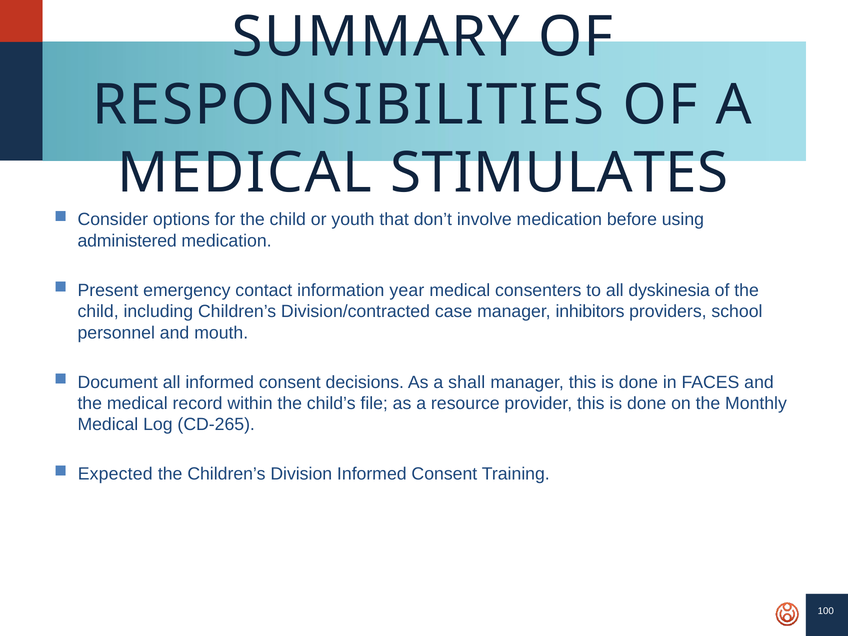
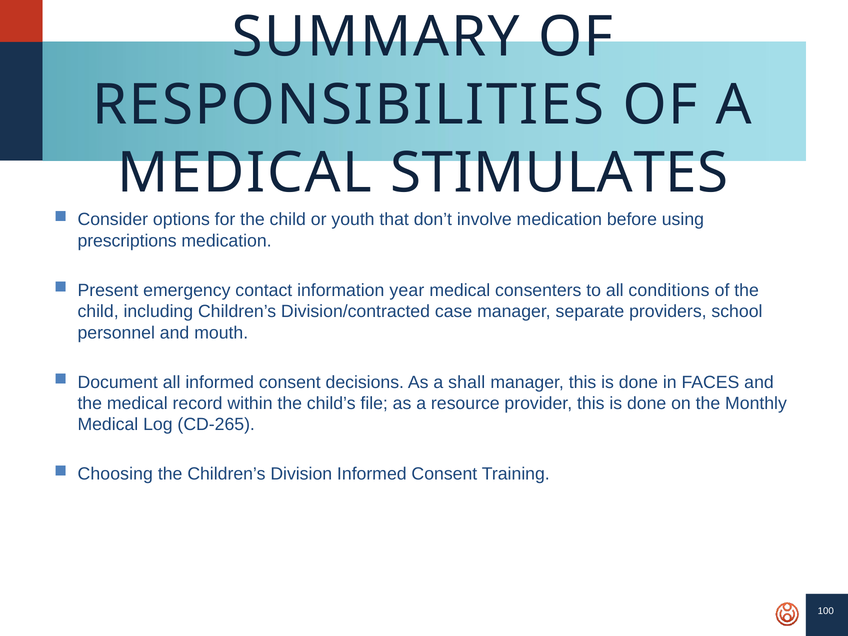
administered: administered -> prescriptions
dyskinesia: dyskinesia -> conditions
inhibitors: inhibitors -> separate
Expected: Expected -> Choosing
